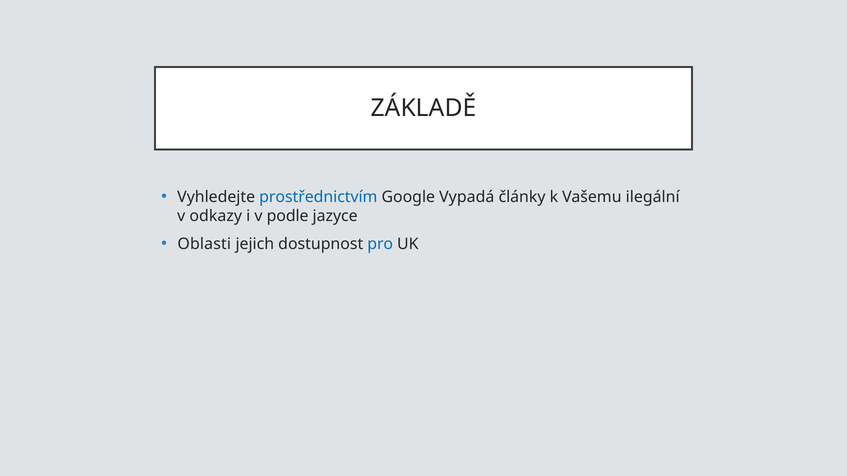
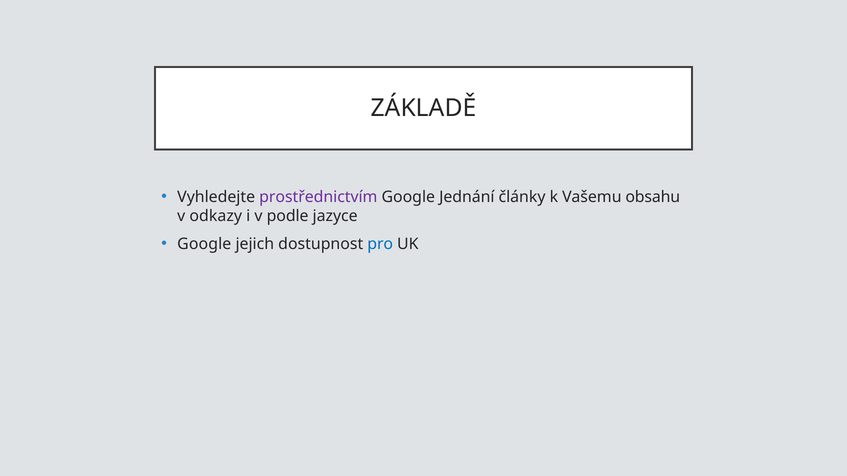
prostřednictvím colour: blue -> purple
Vypadá: Vypadá -> Jednání
ilegální: ilegální -> obsahu
Oblasti at (204, 244): Oblasti -> Google
